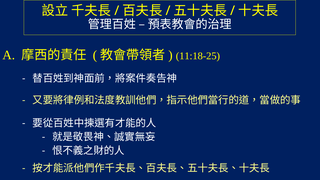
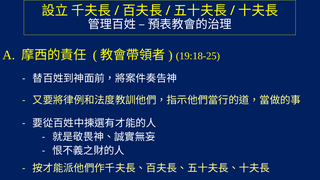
11:18-25: 11:18-25 -> 19:18-25
